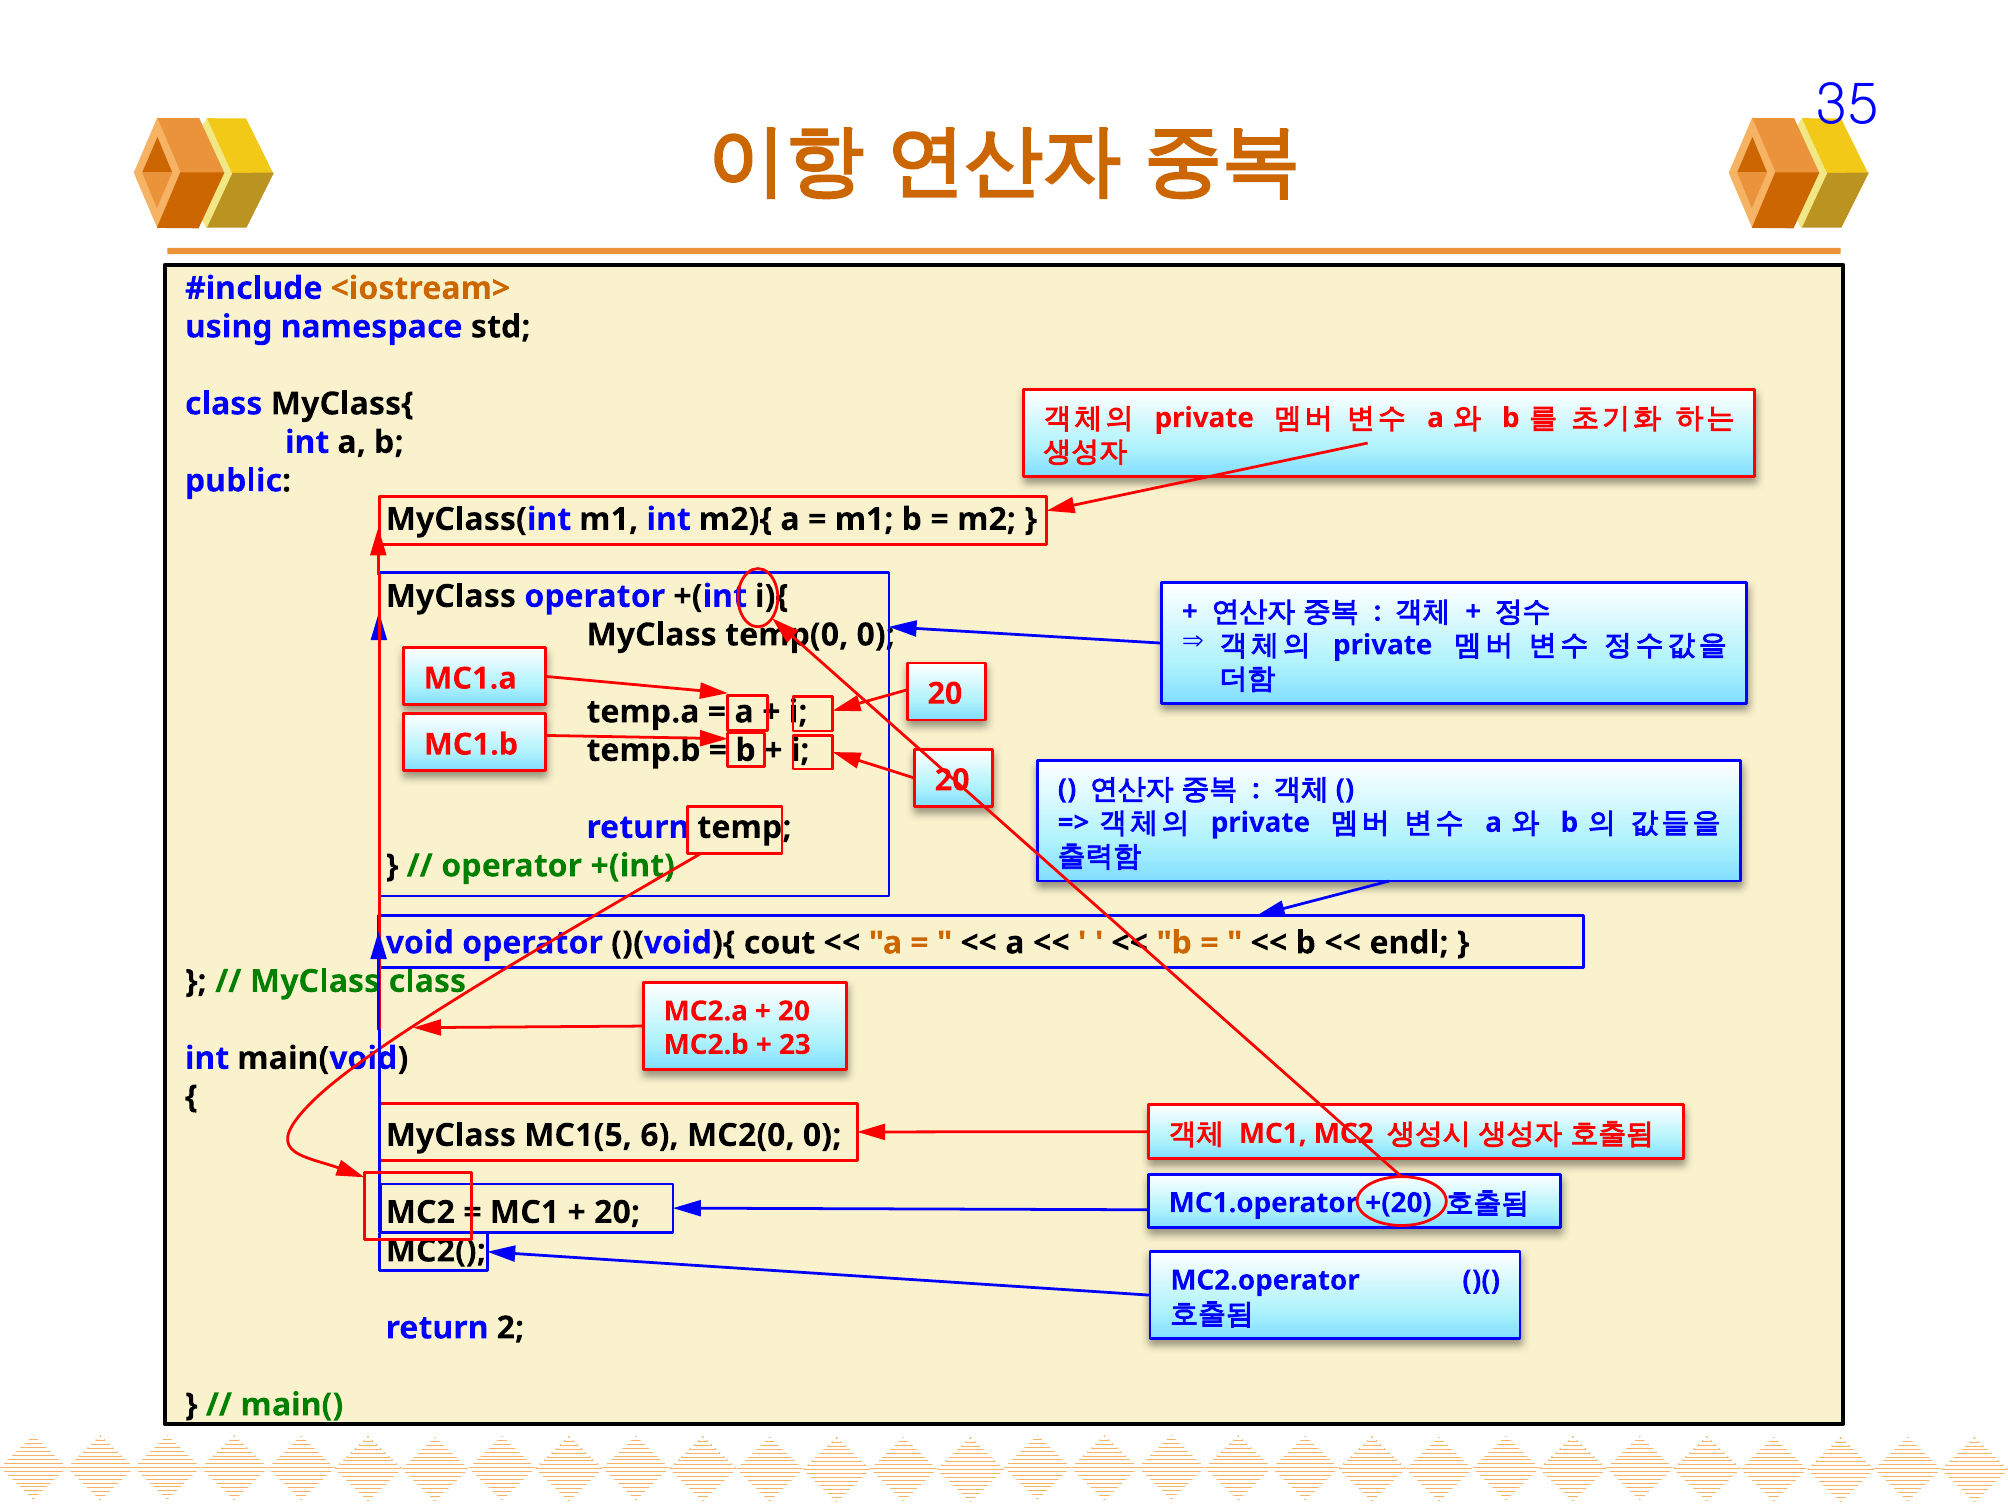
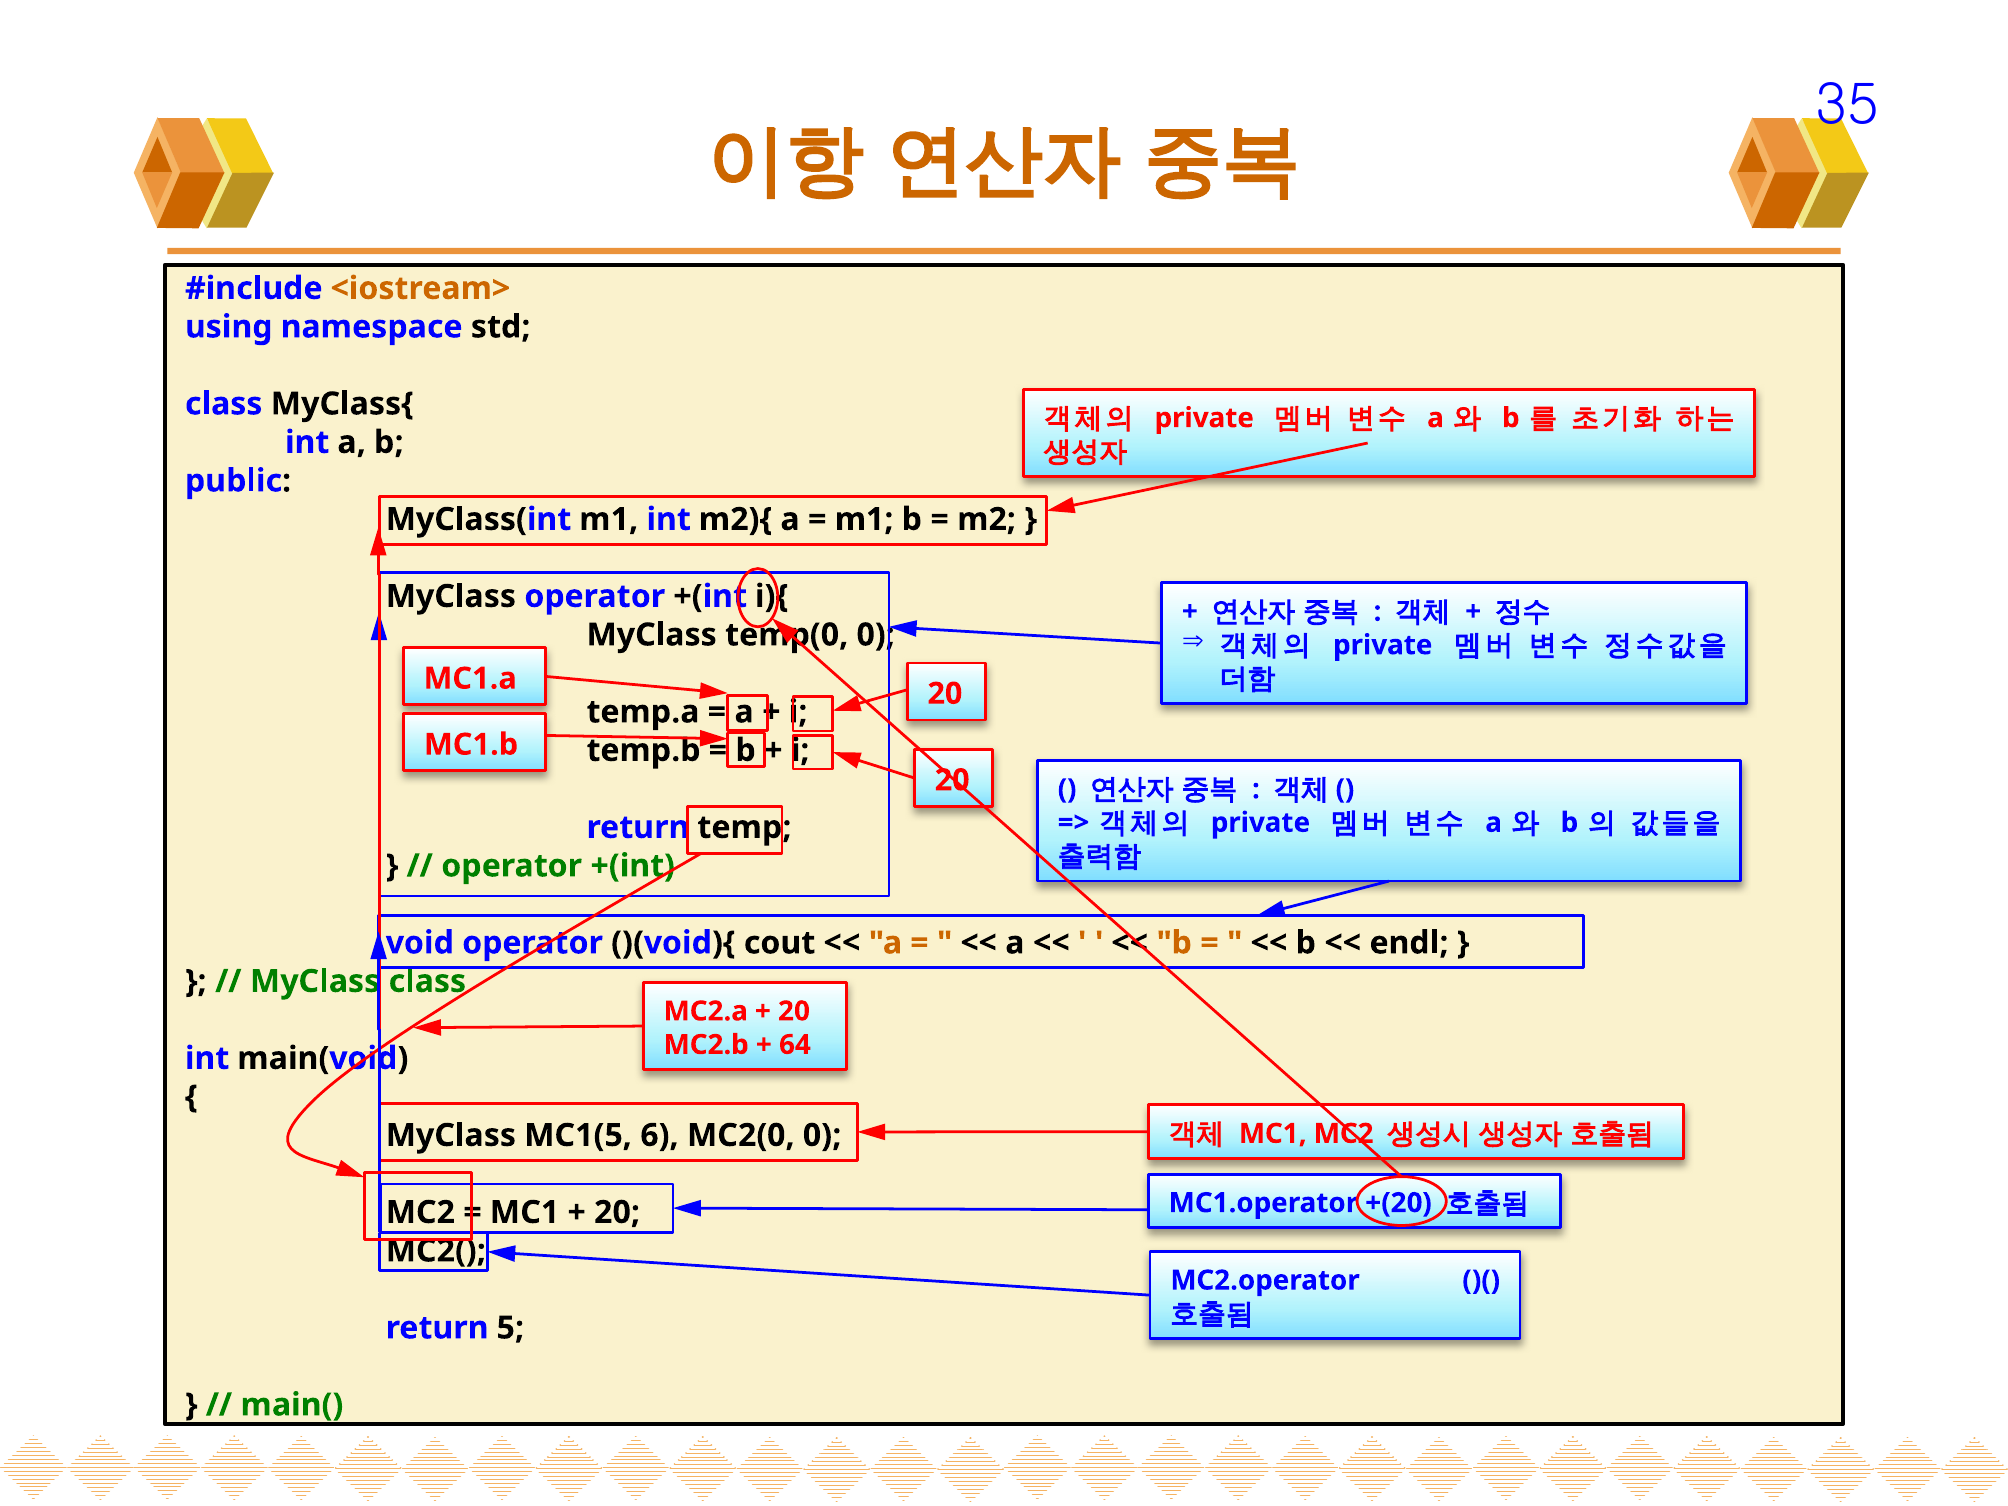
23: 23 -> 64
2: 2 -> 5
